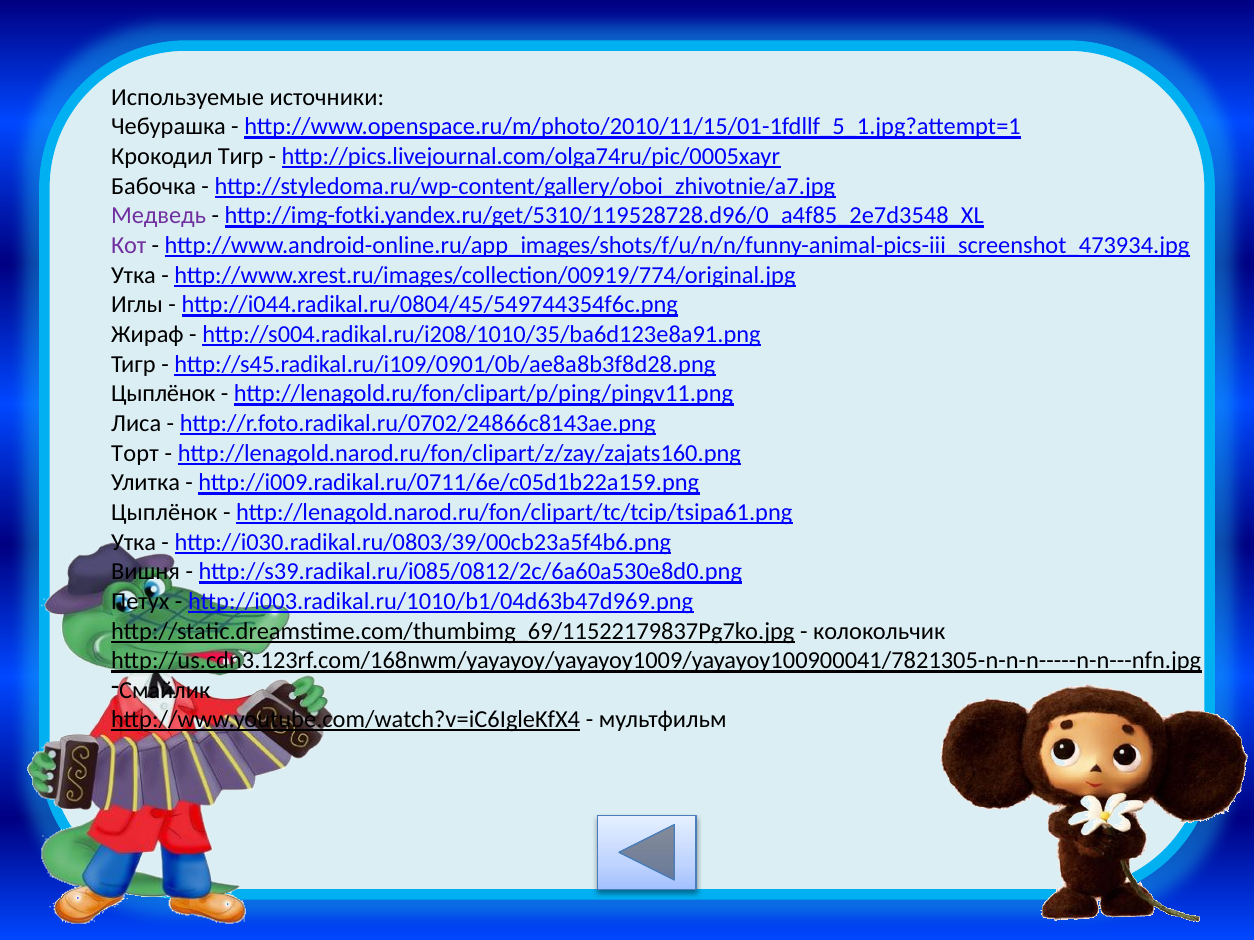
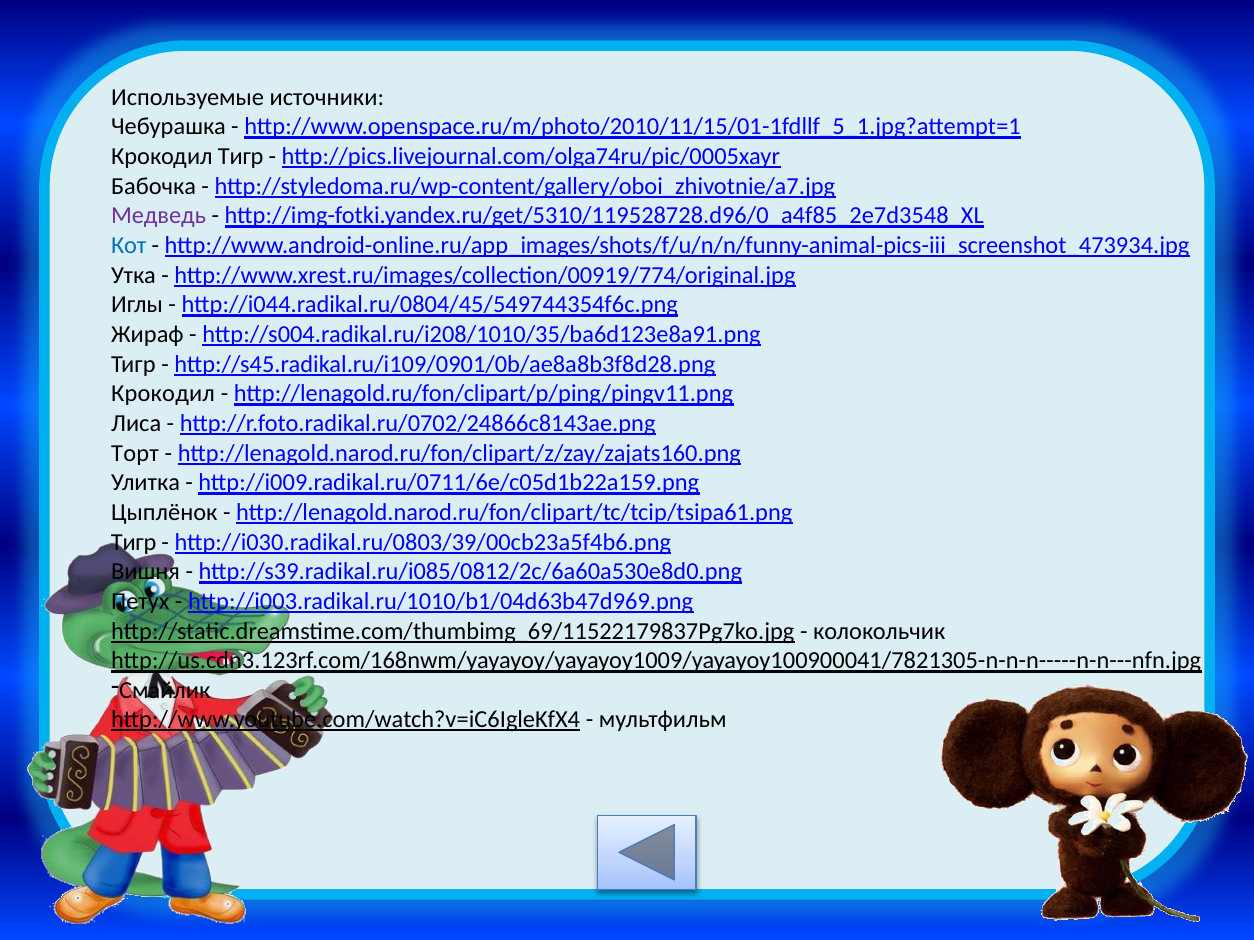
Кот colour: purple -> blue
Цыплёнок at (163, 394): Цыплёнок -> Крокодил
Утка at (134, 542): Утка -> Тигр
